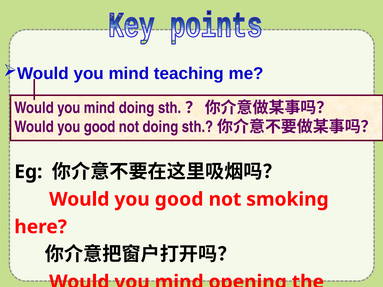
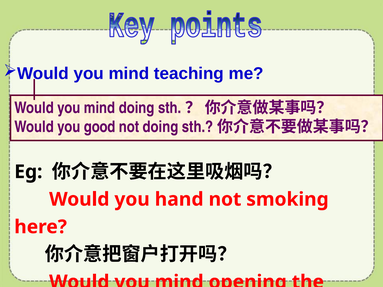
good at (179, 200): good -> hand
